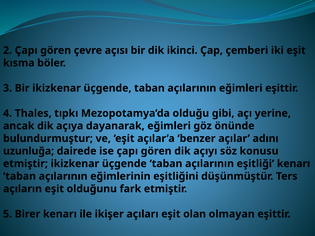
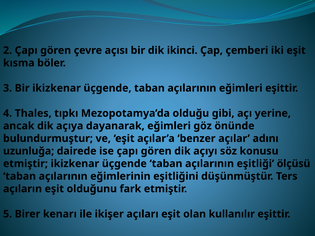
eşitliği kenarı: kenarı -> ölçüsü
olmayan: olmayan -> kullanılır
